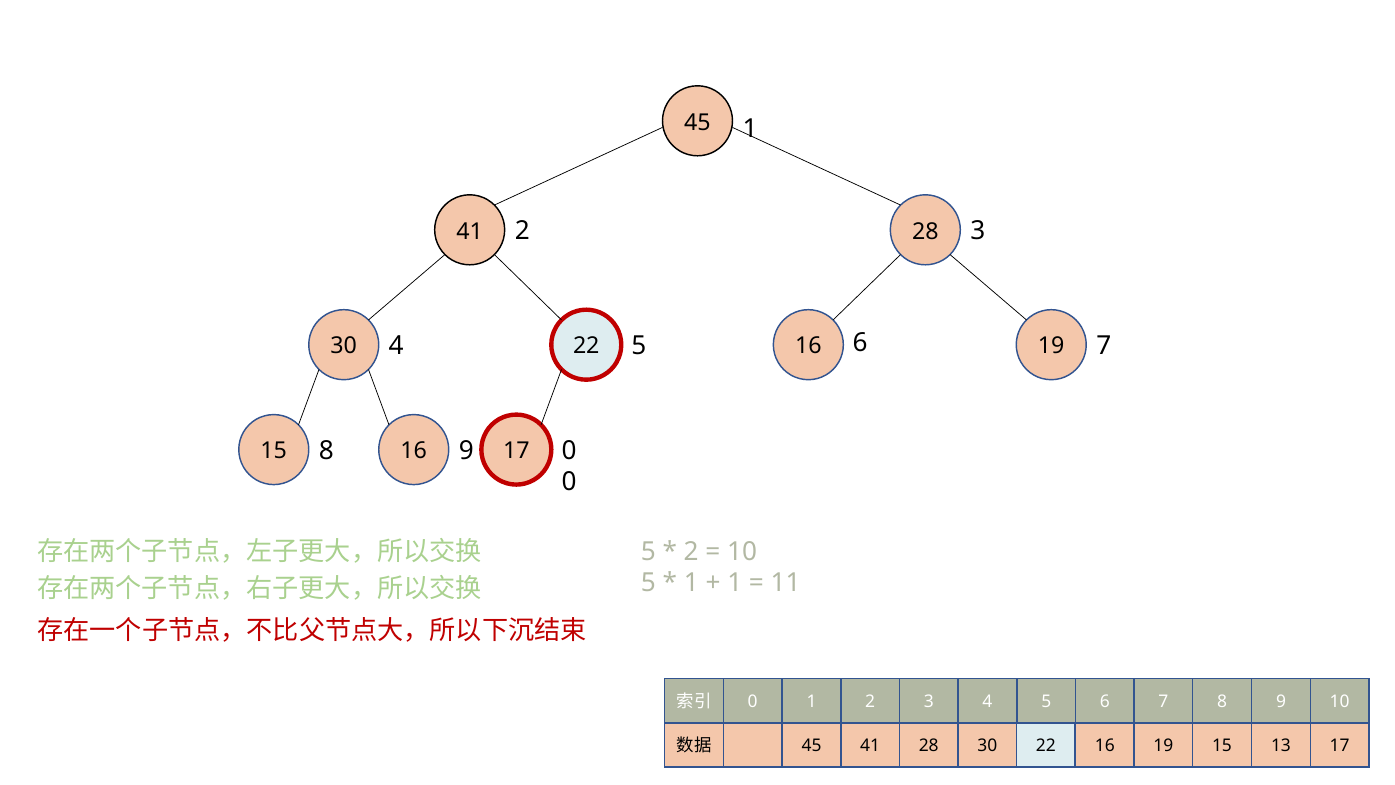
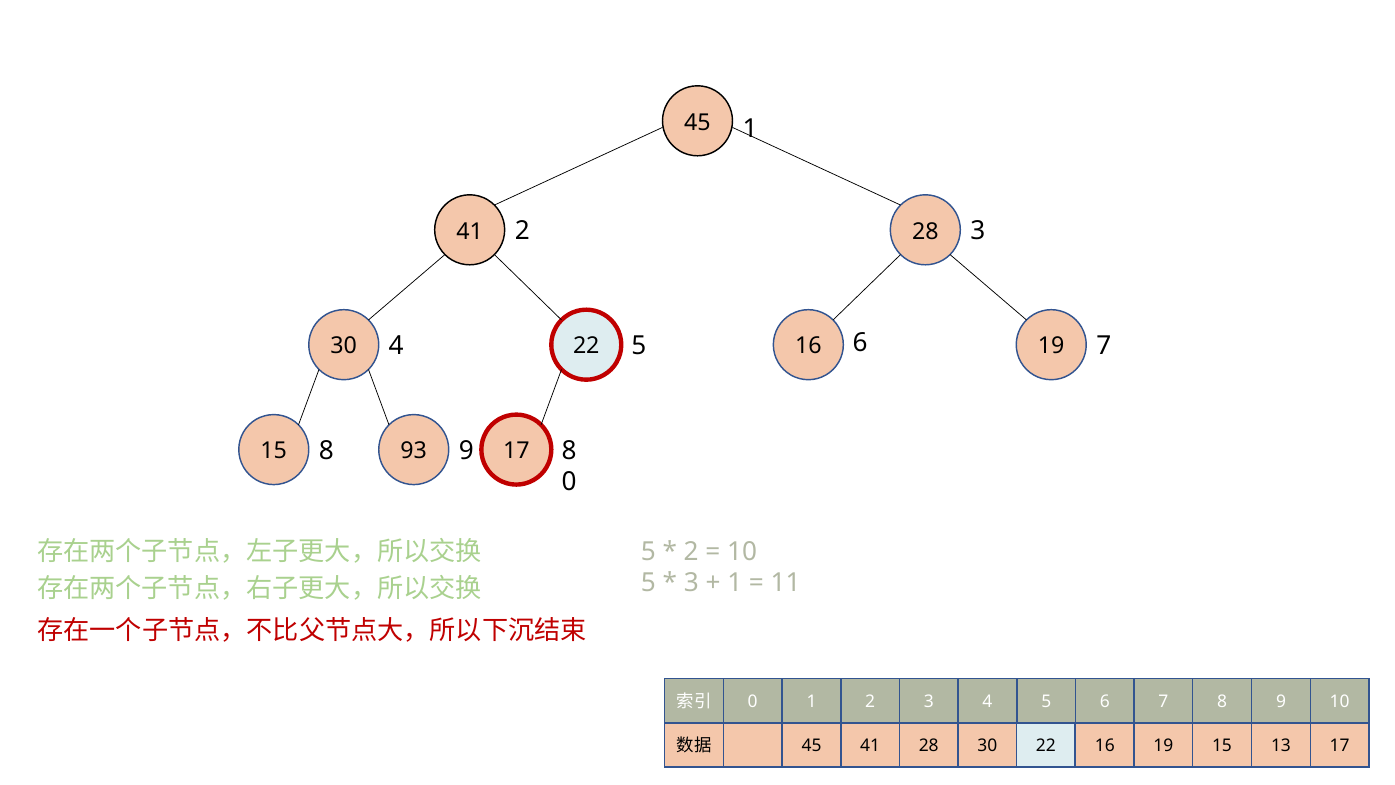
8 0: 0 -> 8
15 16: 16 -> 93
1 at (691, 583): 1 -> 3
